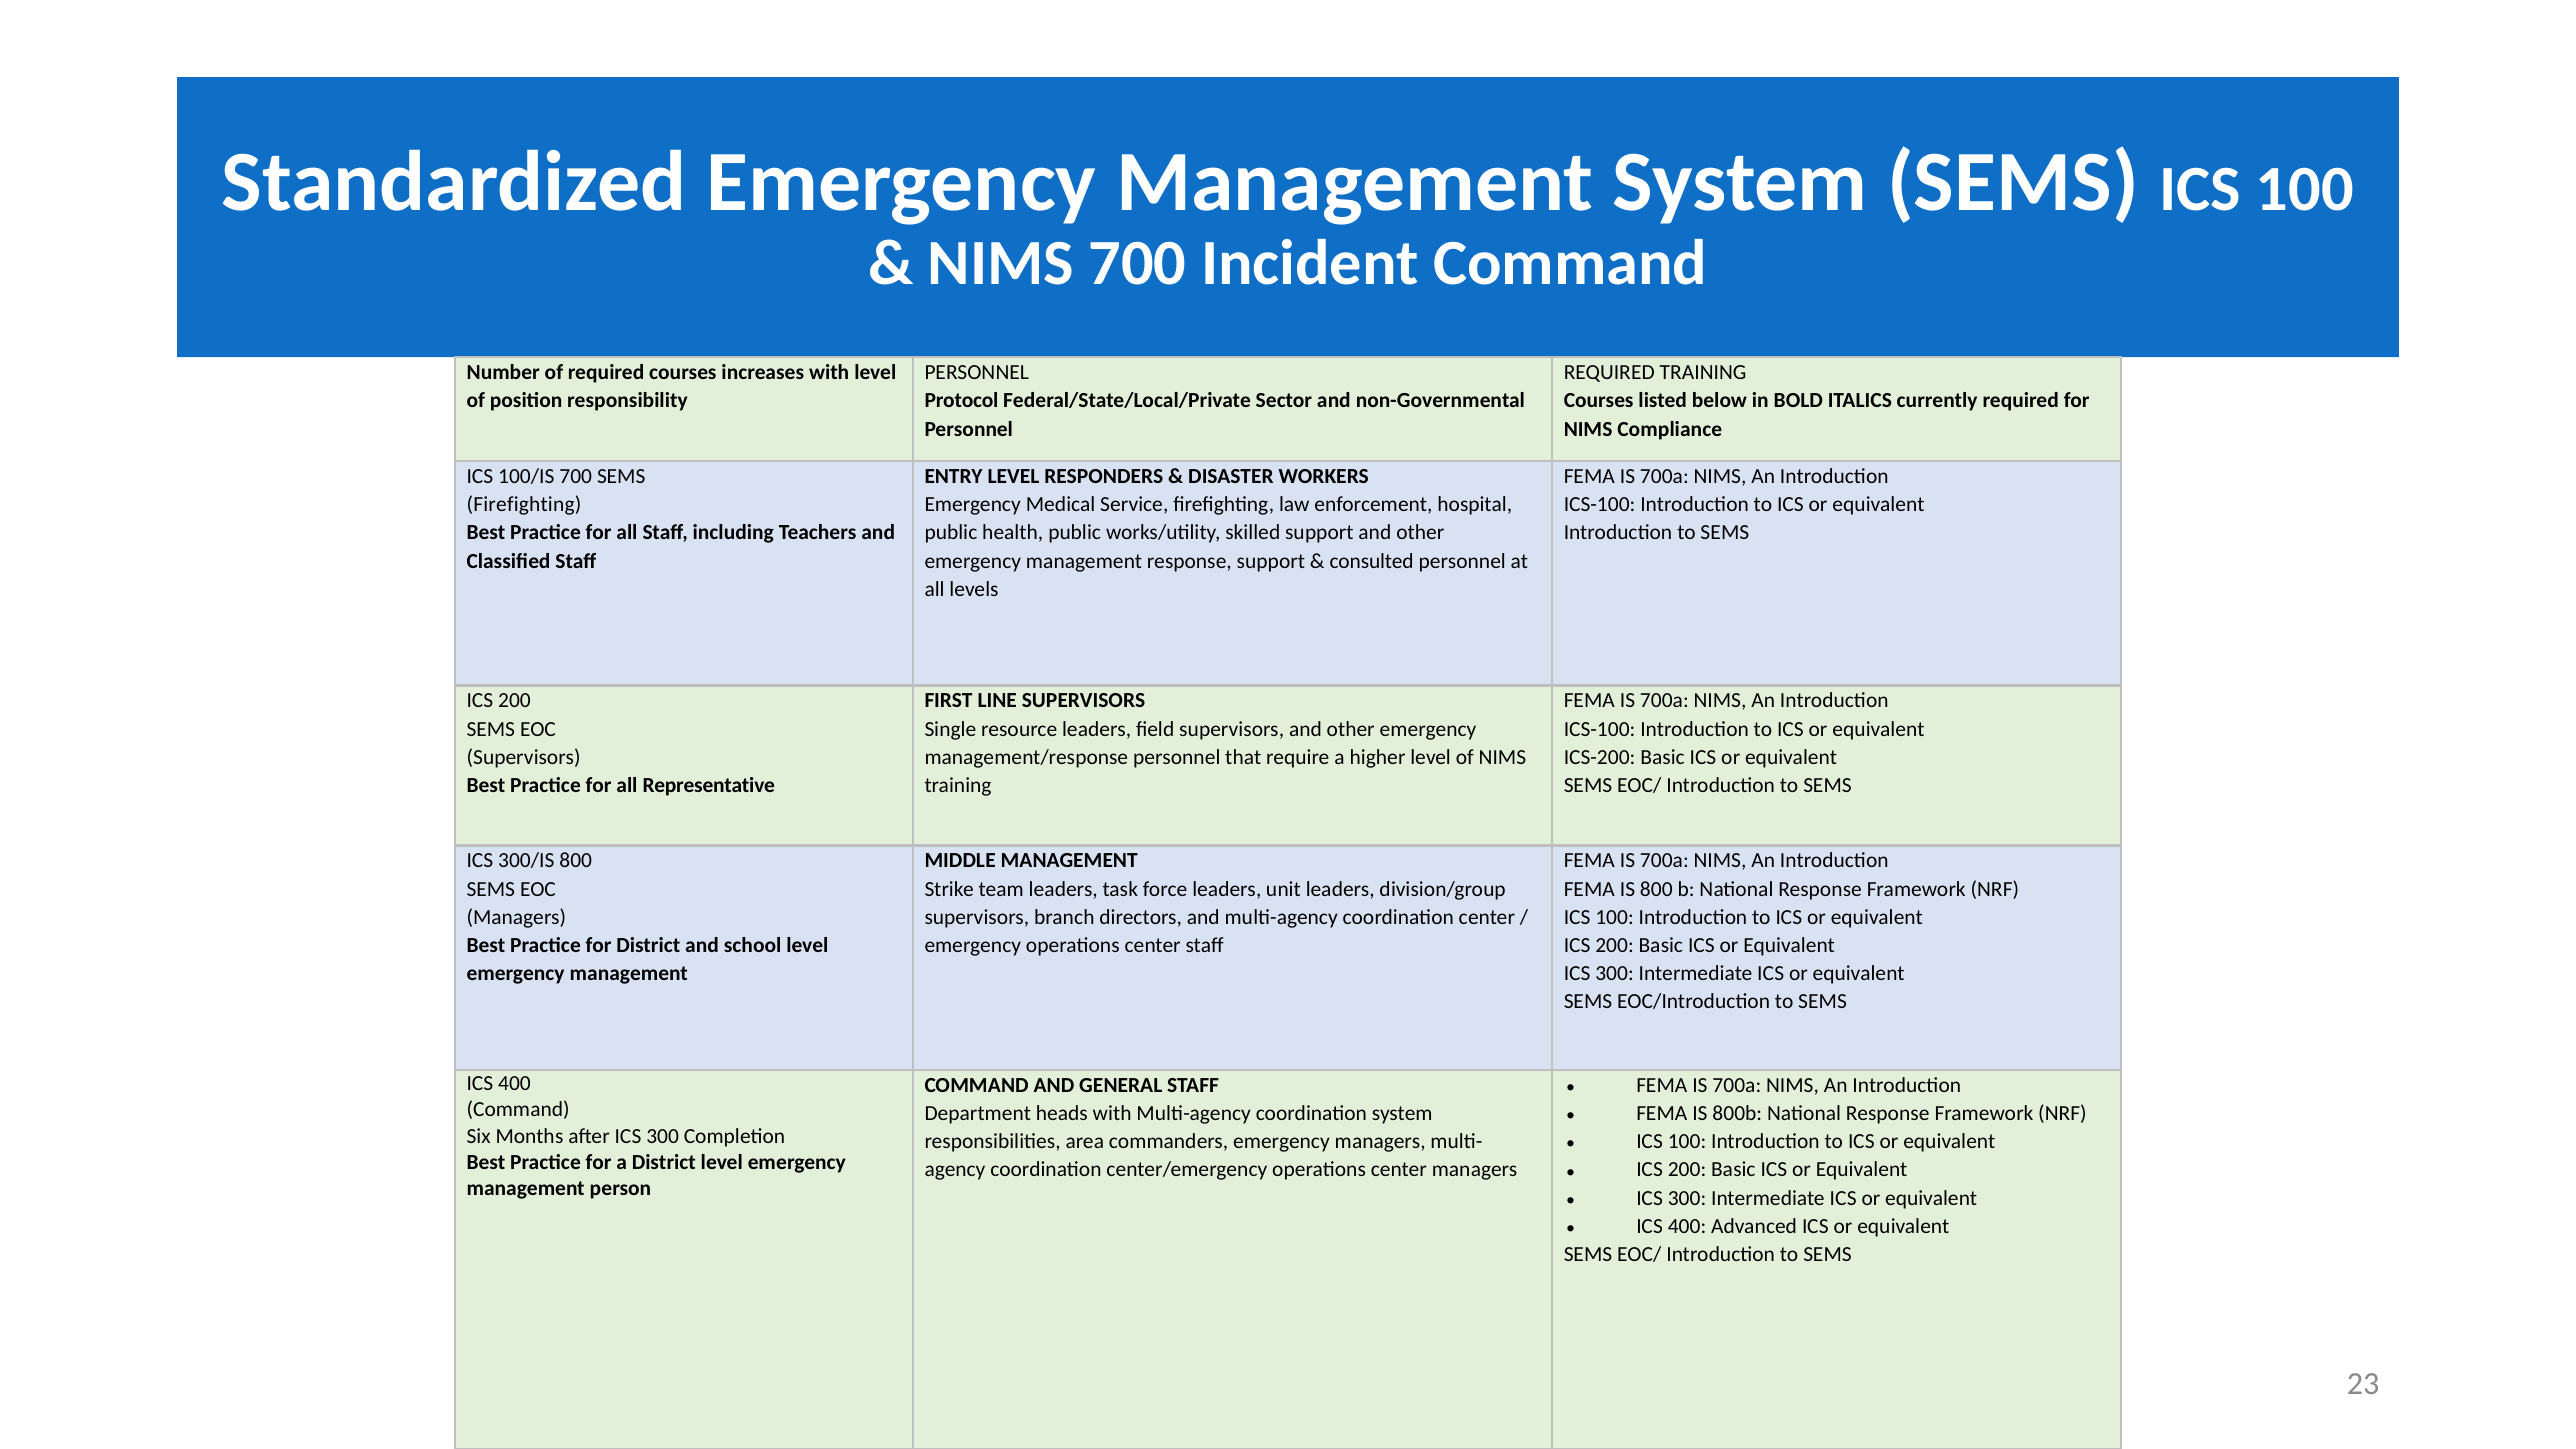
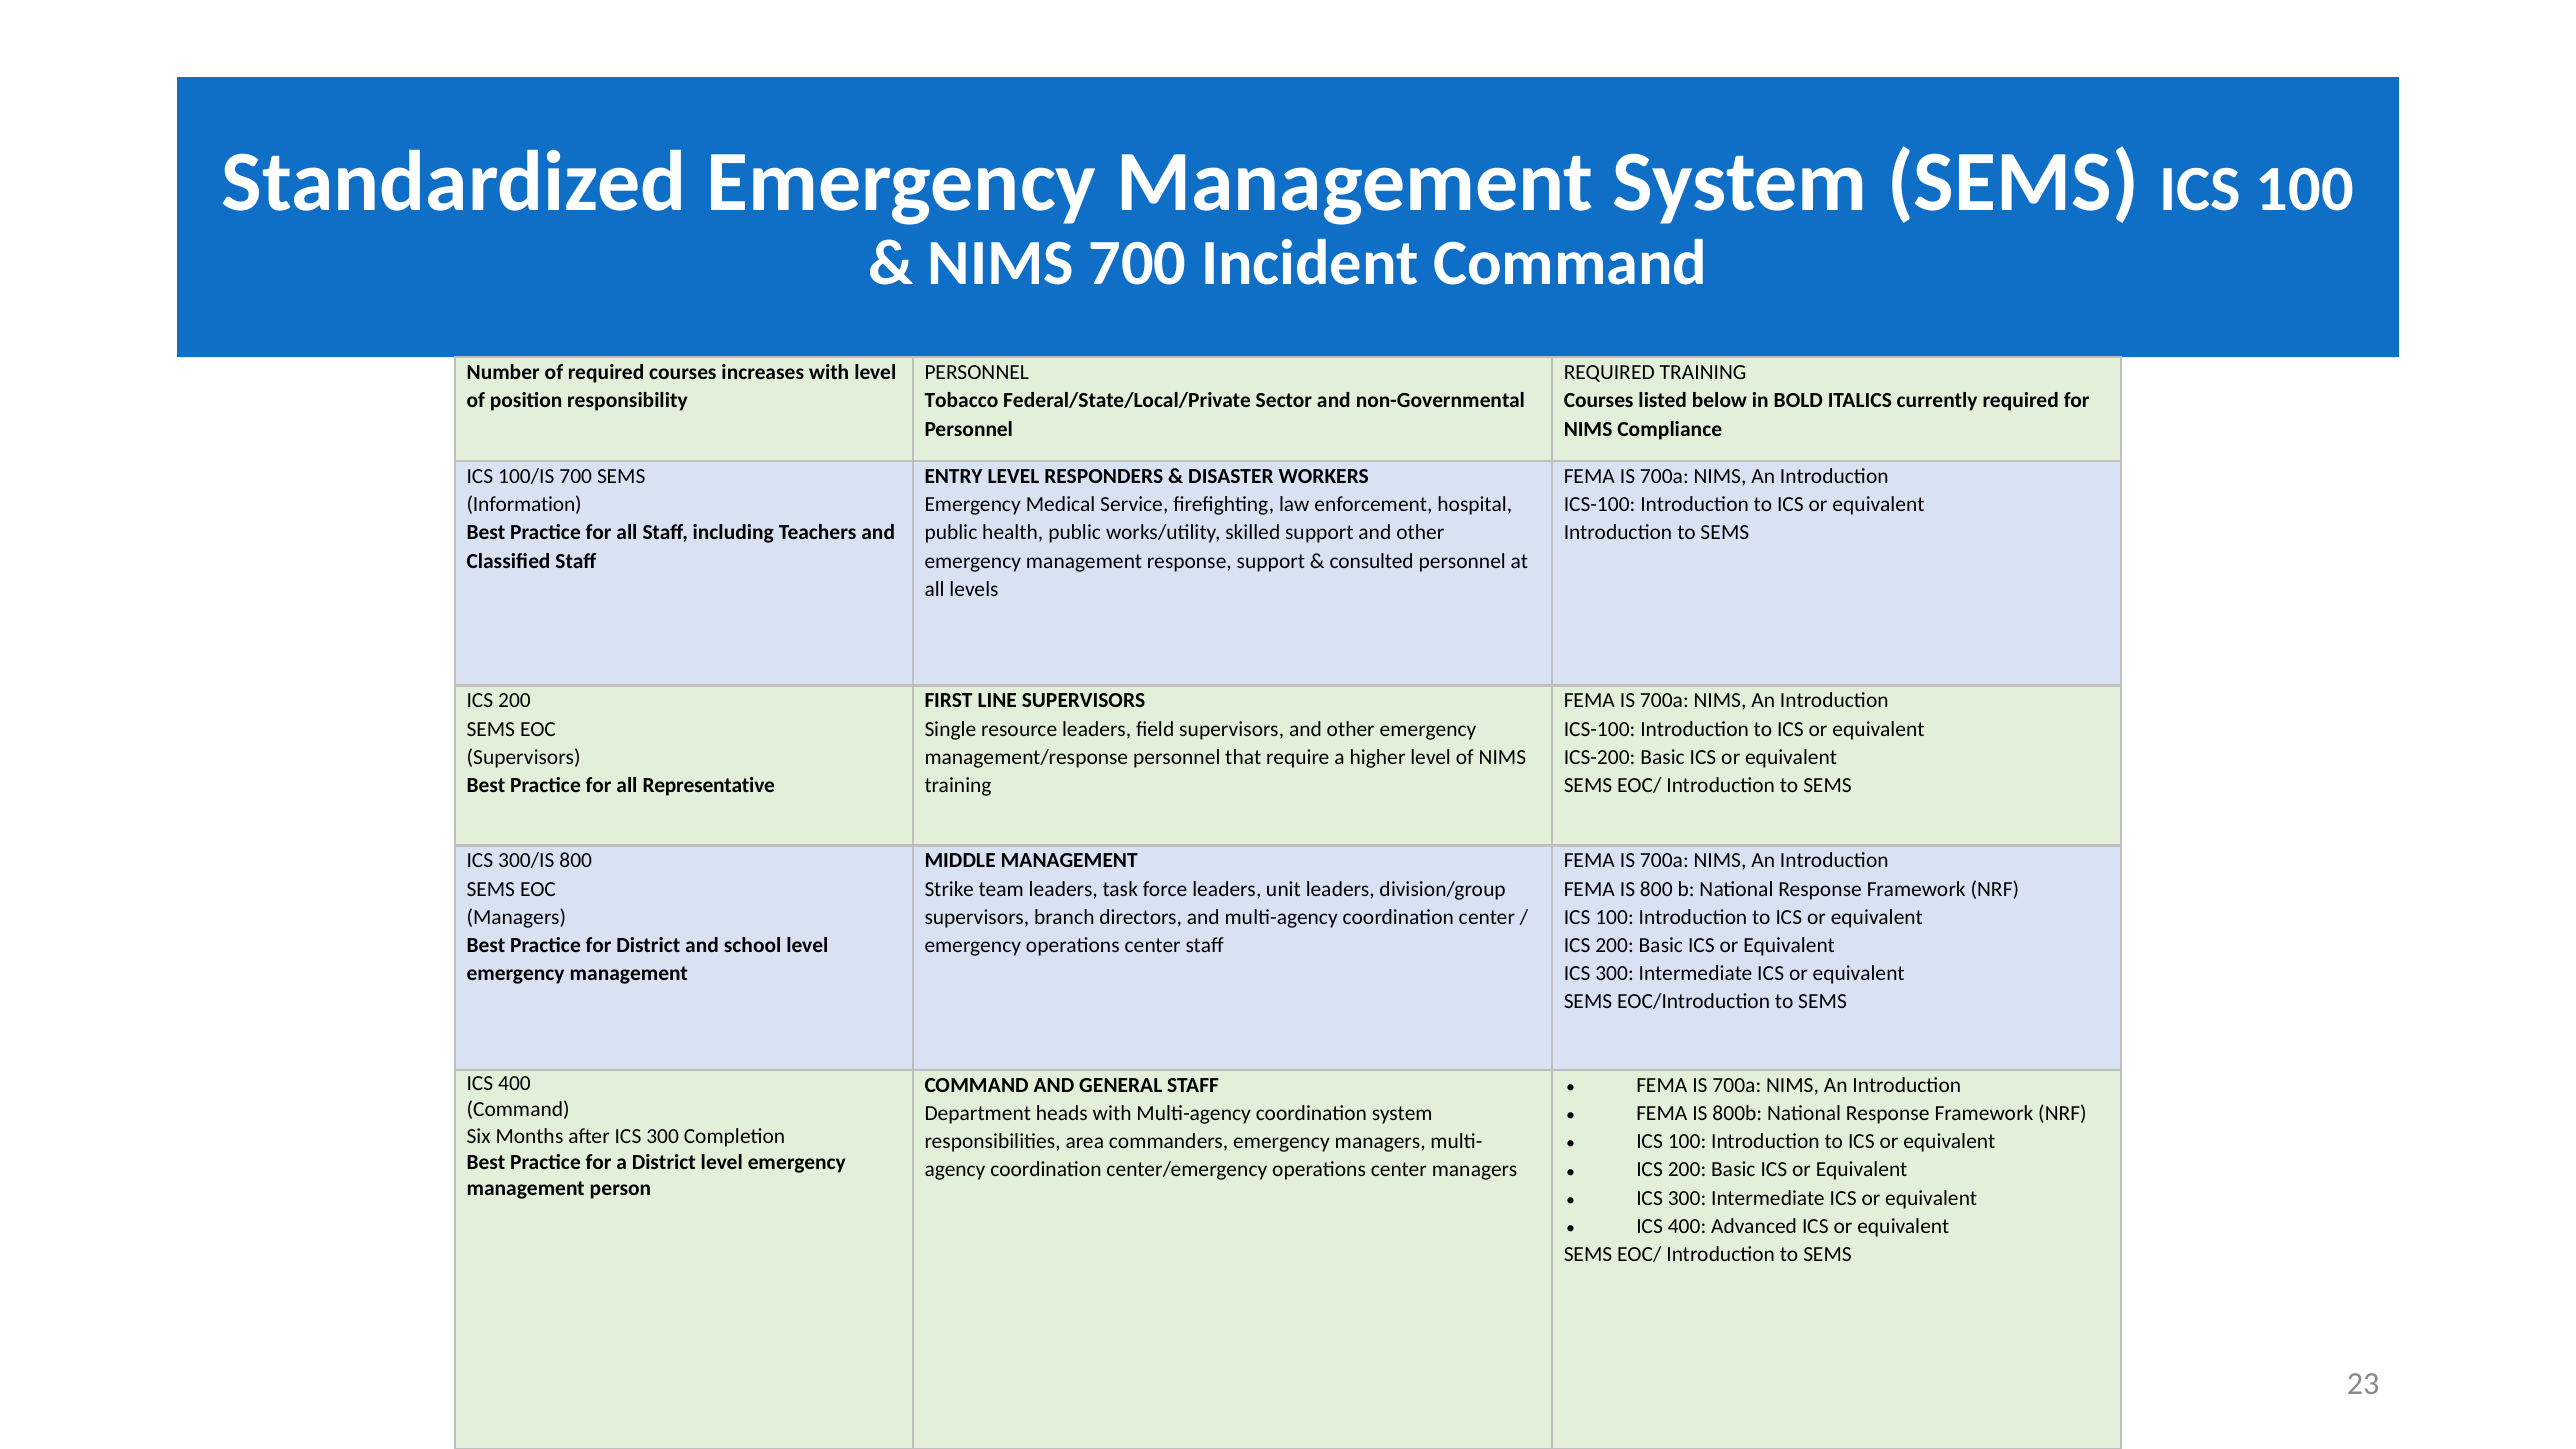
Protocol: Protocol -> Tobacco
Firefighting at (524, 505): Firefighting -> Information
